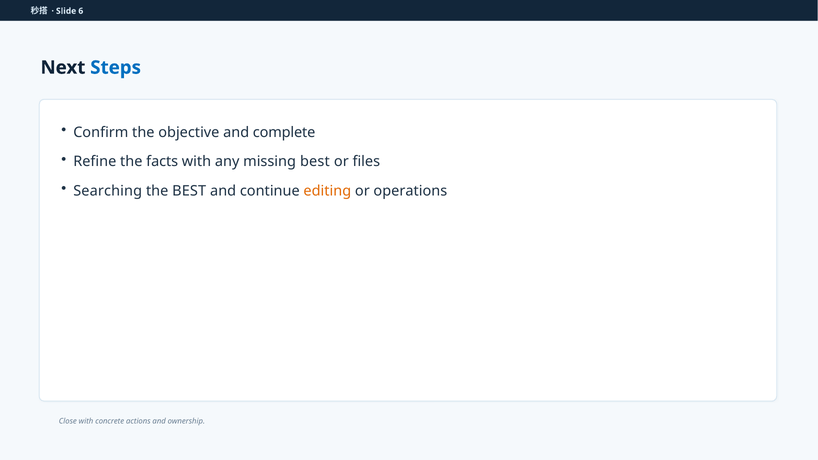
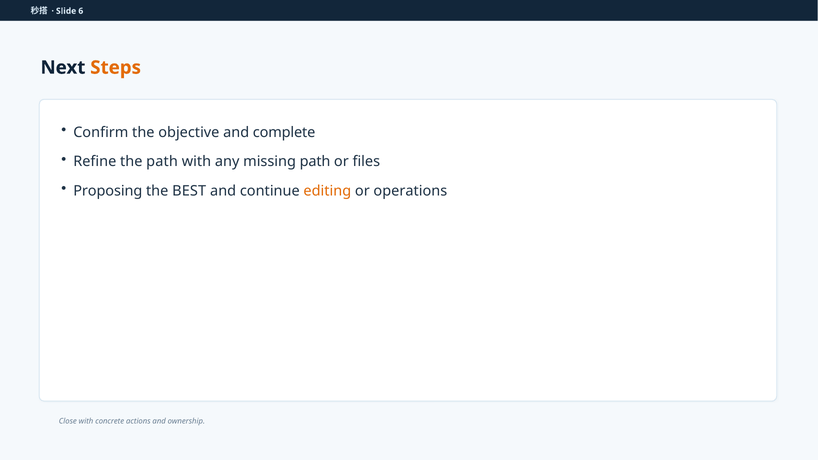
Steps colour: blue -> orange
the facts: facts -> path
missing best: best -> path
Searching: Searching -> Proposing
